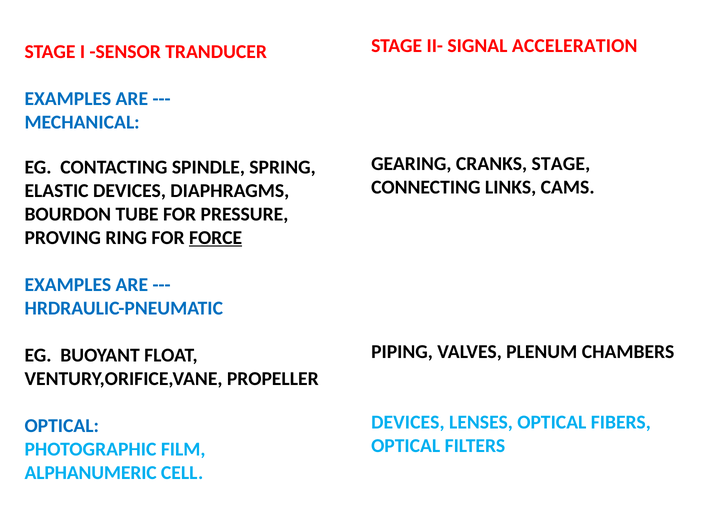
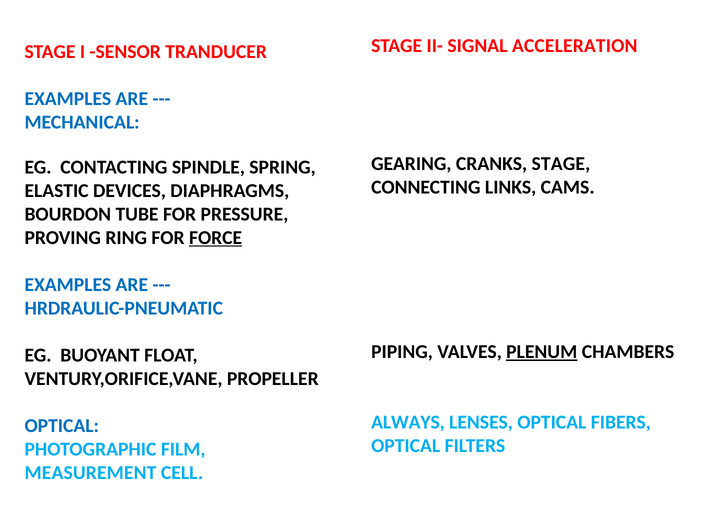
PLENUM underline: none -> present
DEVICES at (408, 422): DEVICES -> ALWAYS
ALPHANUMERIC: ALPHANUMERIC -> MEASUREMENT
